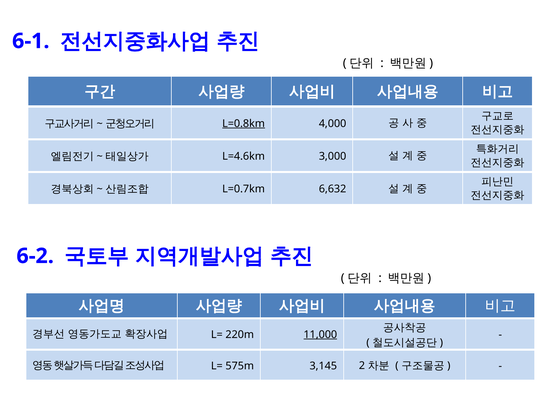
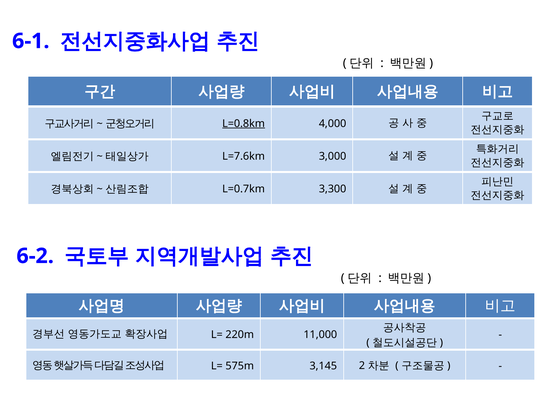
L=4.6km: L=4.6km -> L=7.6km
6,632: 6,632 -> 3,300
11,000 underline: present -> none
